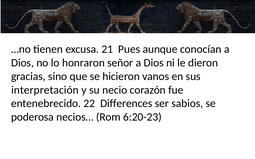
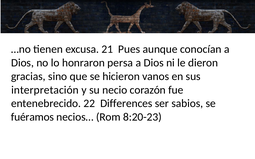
señor: señor -> persa
poderosa: poderosa -> fuéramos
6:20-23: 6:20-23 -> 8:20-23
